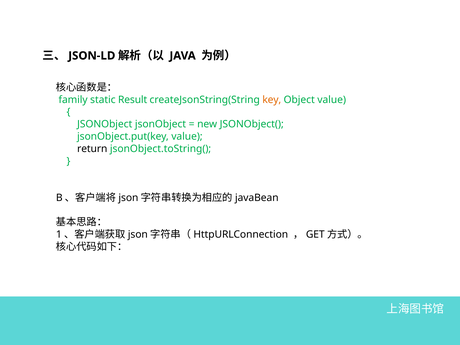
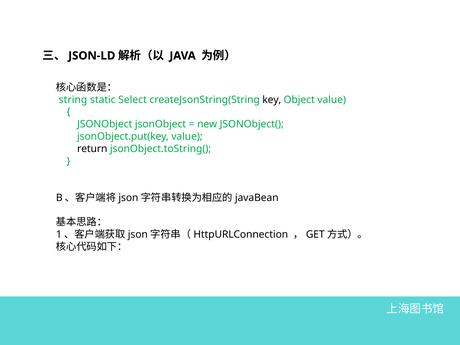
family: family -> string
Result: Result -> Select
key colour: orange -> black
